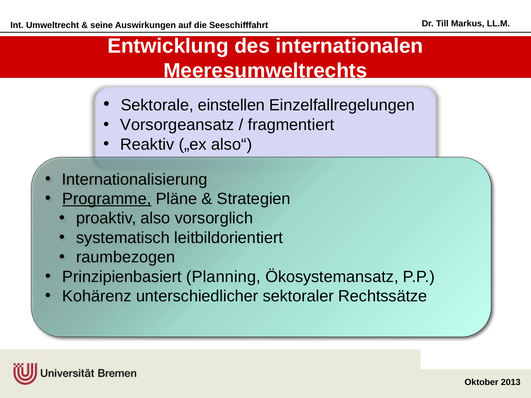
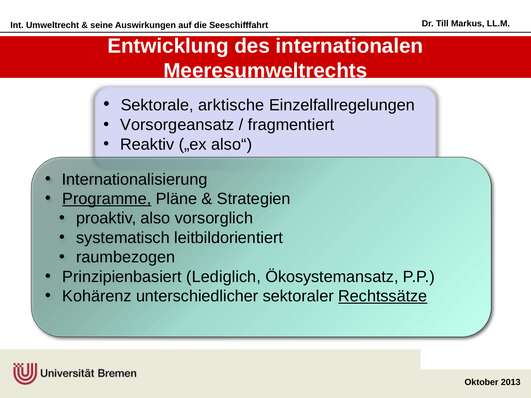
einstellen: einstellen -> arktische
Planning: Planning -> Lediglich
Rechtssätze underline: none -> present
